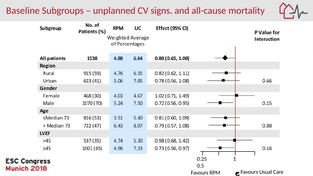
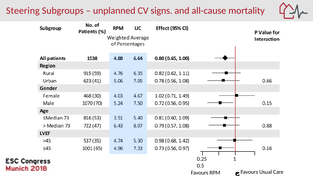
Baseline: Baseline -> Steering
